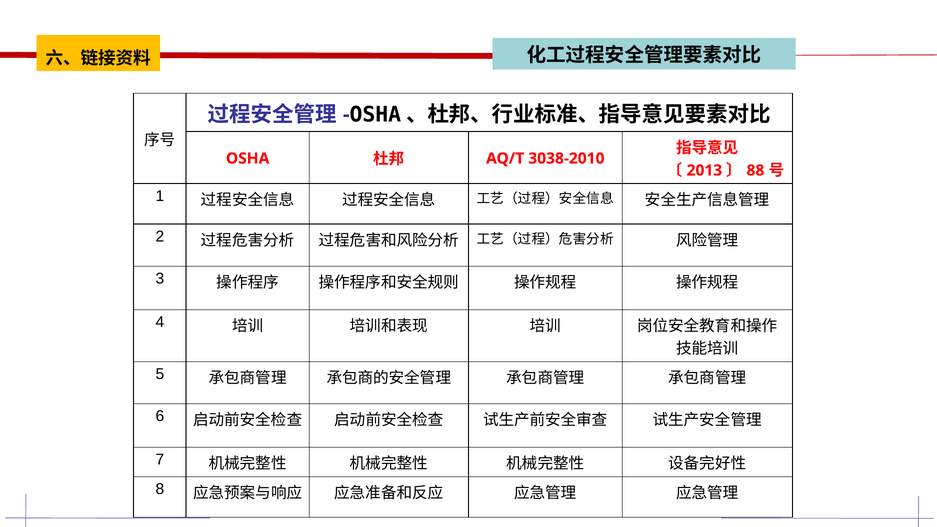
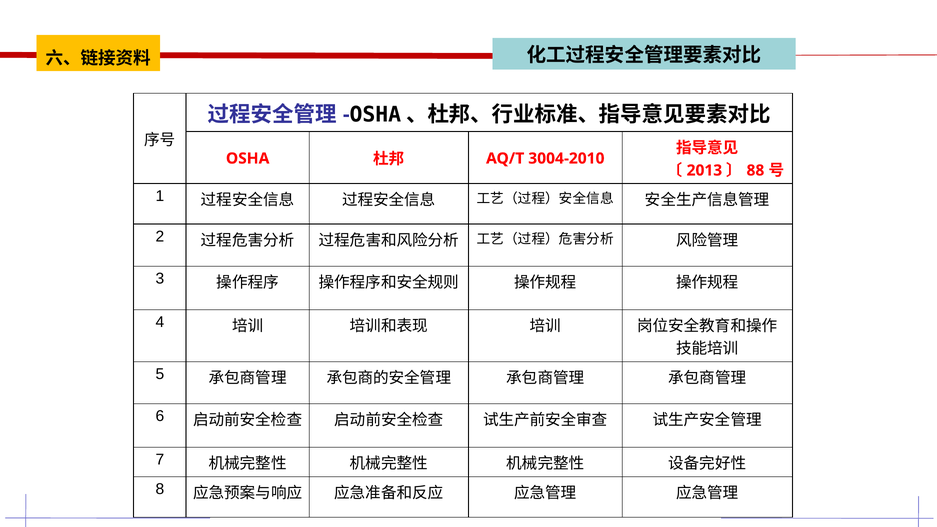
3038-2010: 3038-2010 -> 3004-2010
